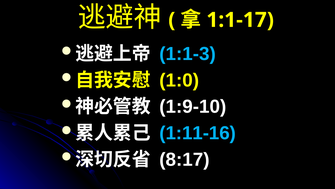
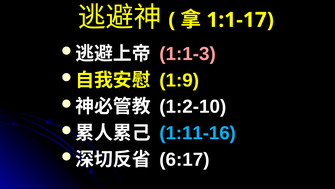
1:1-3 colour: light blue -> pink
1:0: 1:0 -> 1:9
1:9-10: 1:9-10 -> 1:2-10
8:17: 8:17 -> 6:17
